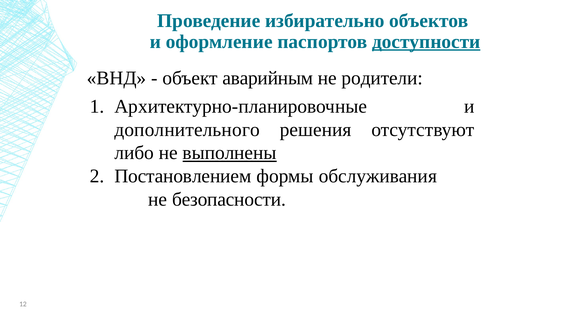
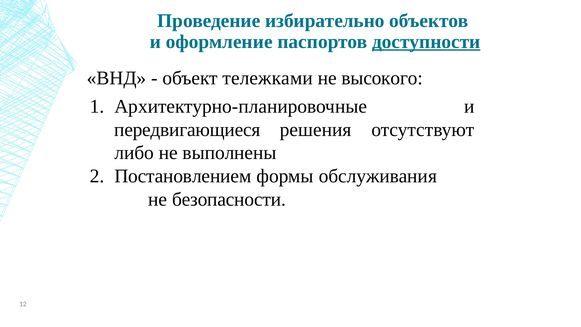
аварийным: аварийным -> тележками
родители: родители -> высокого
дополнительного: дополнительного -> передвигающиеся
выполнены underline: present -> none
